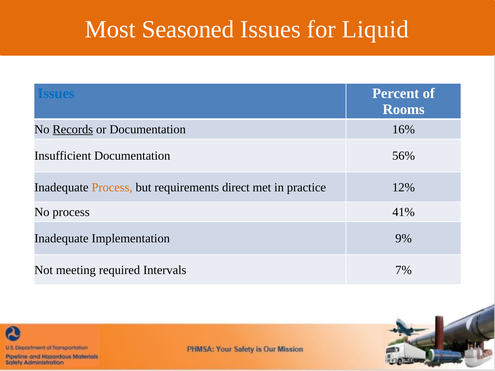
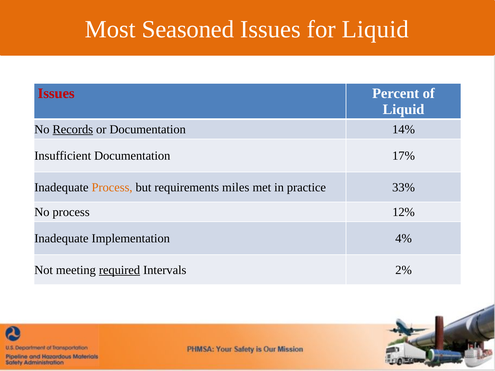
Issues at (56, 94) colour: blue -> red
Rooms at (404, 110): Rooms -> Liquid
16%: 16% -> 14%
56%: 56% -> 17%
direct: direct -> miles
12%: 12% -> 33%
41%: 41% -> 12%
9%: 9% -> 4%
required underline: none -> present
7%: 7% -> 2%
